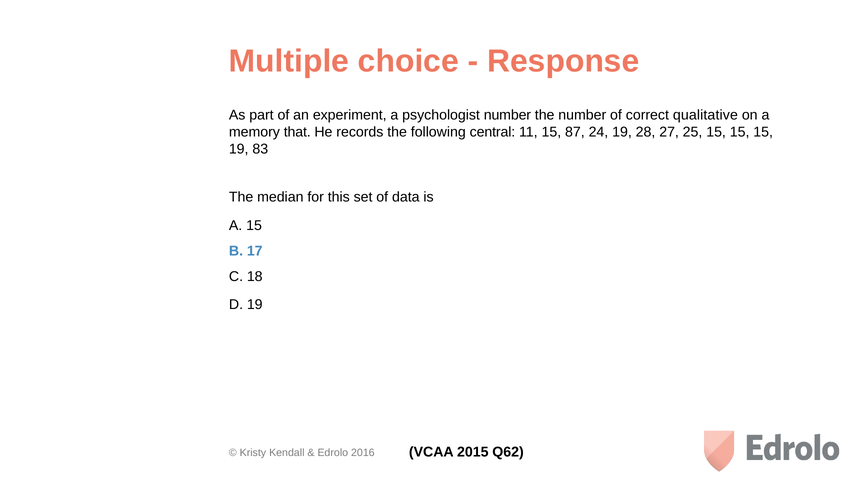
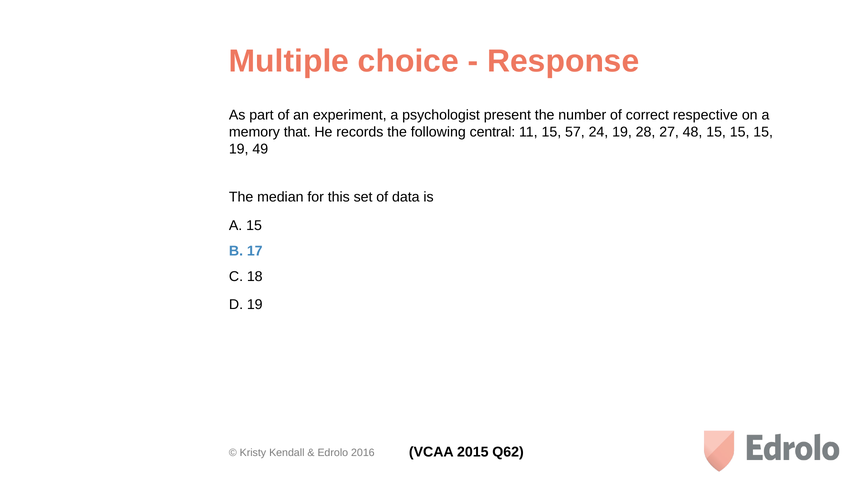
psychologist number: number -> present
qualitative: qualitative -> respective
87: 87 -> 57
25: 25 -> 48
83: 83 -> 49
